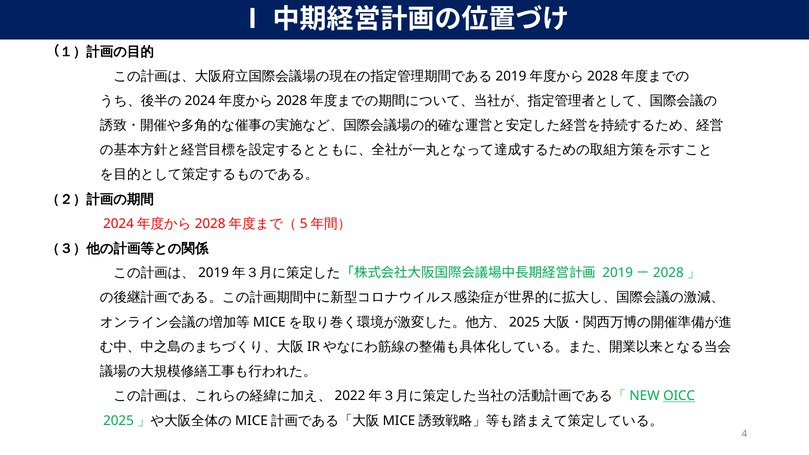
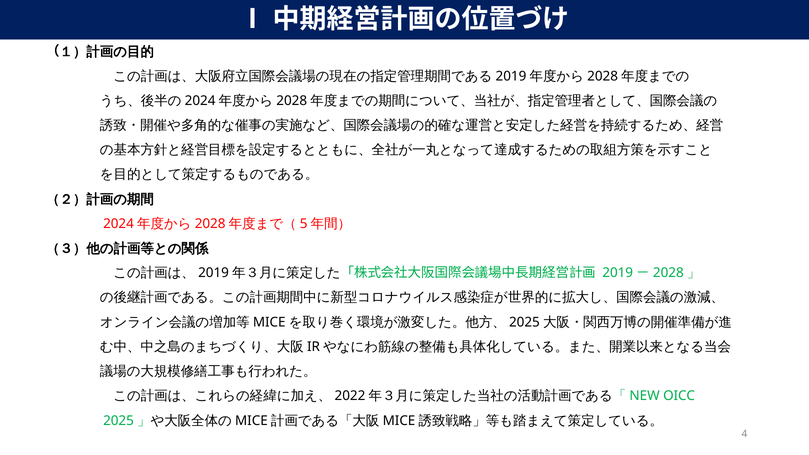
OICC underline: present -> none
